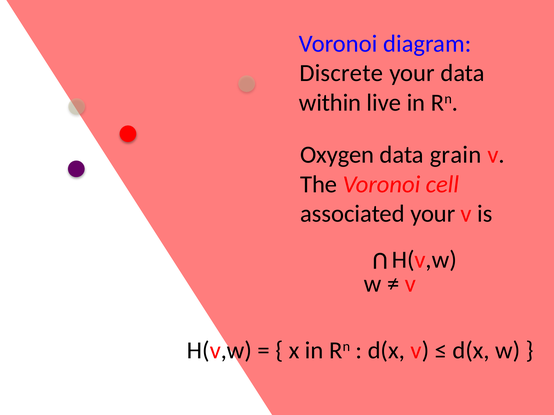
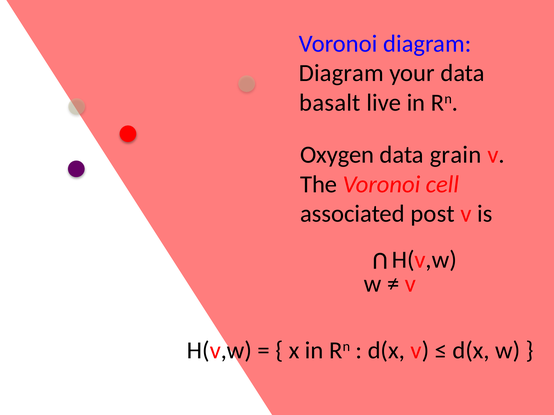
Discrete at (341, 73): Discrete -> Diagram
within: within -> basalt
associated your: your -> post
